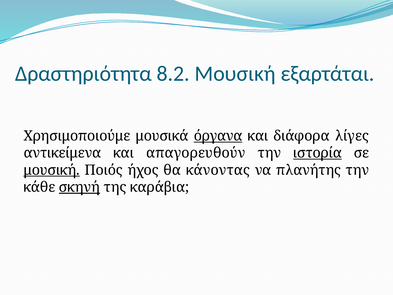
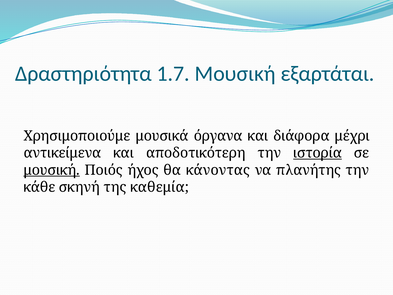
8.2: 8.2 -> 1.7
όργανα underline: present -> none
λίγες: λίγες -> μέχρι
απαγορευθούν: απαγορευθούν -> αποδοτικότερη
σκηνή underline: present -> none
καράβια: καράβια -> καθεμία
